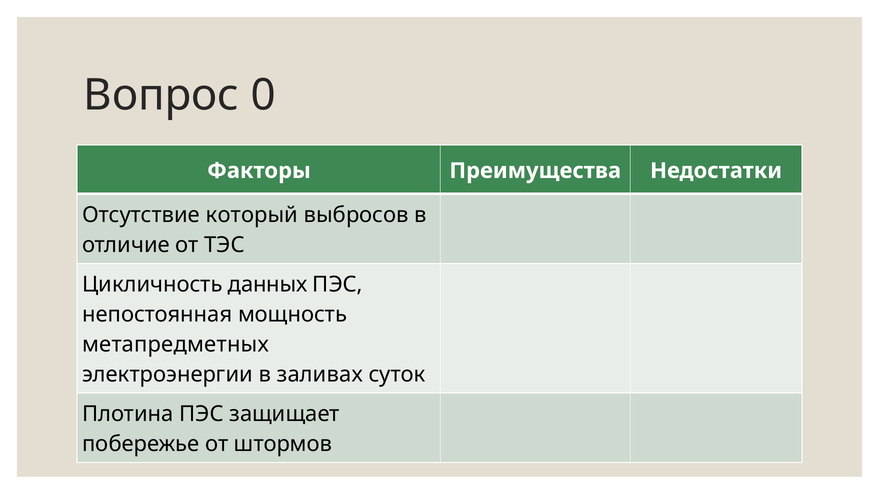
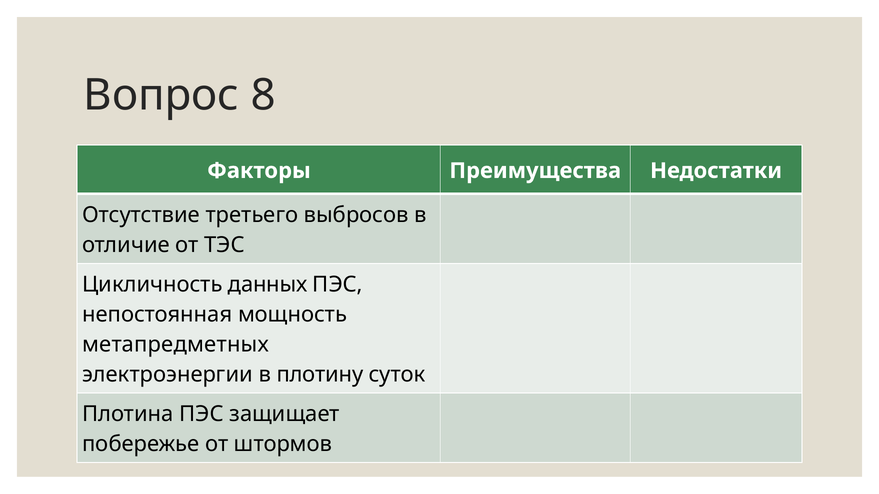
0: 0 -> 8
который: который -> третьего
заливах: заливах -> плотину
